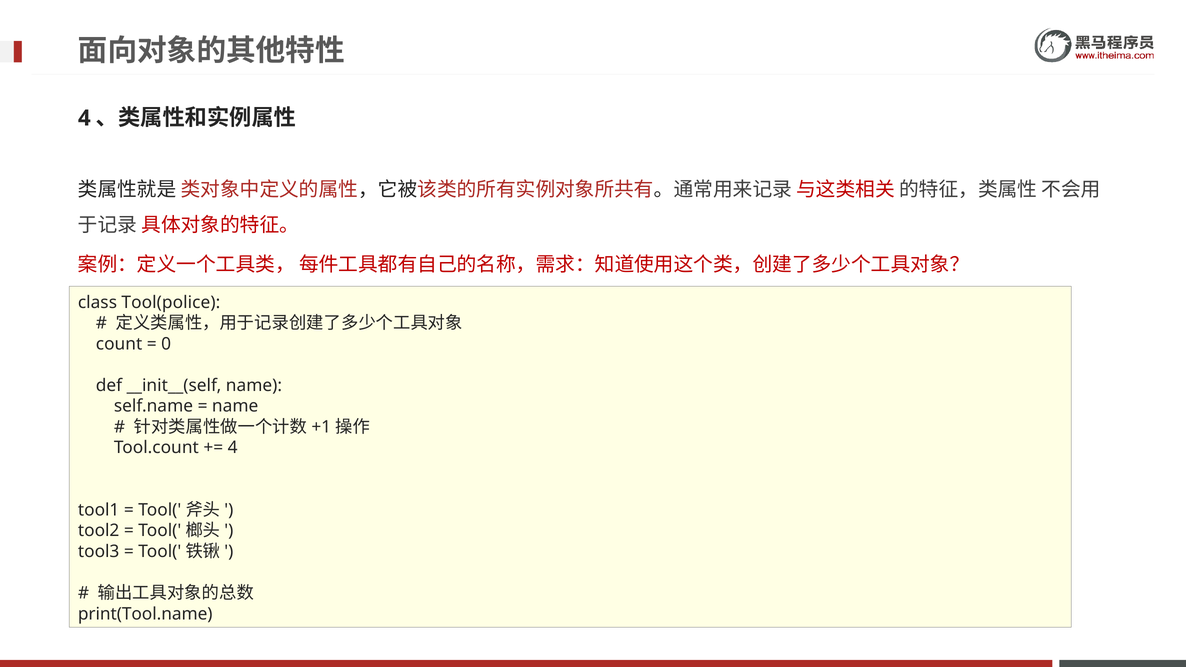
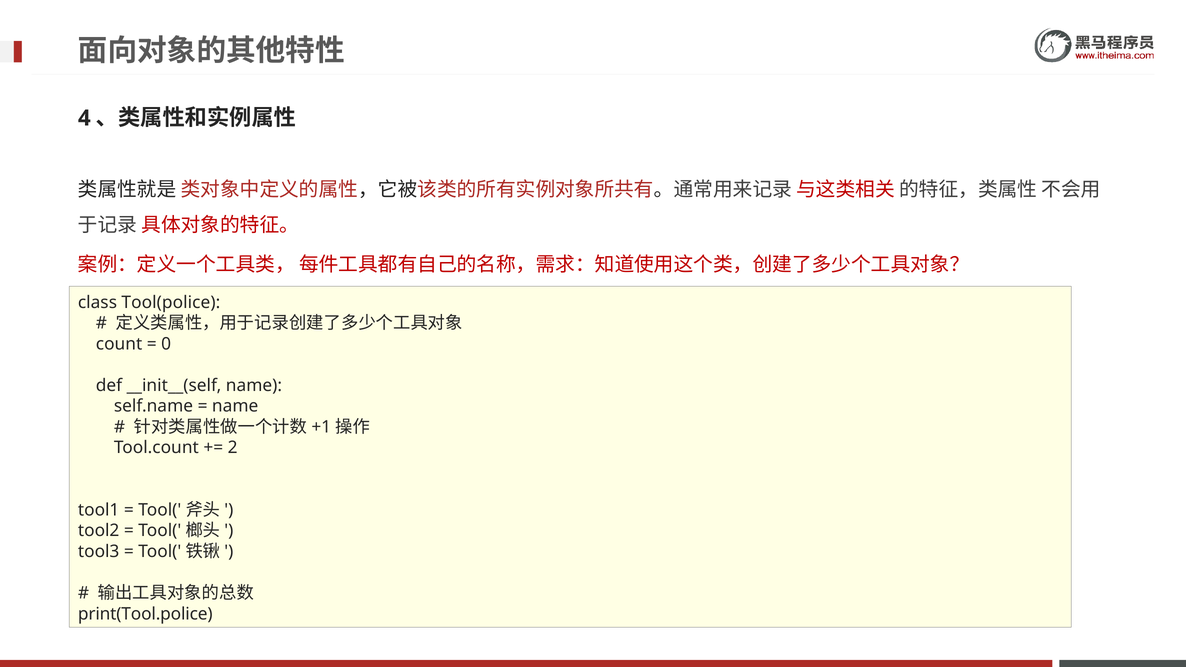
4 at (233, 448): 4 -> 2
print(Tool.name: print(Tool.name -> print(Tool.police
